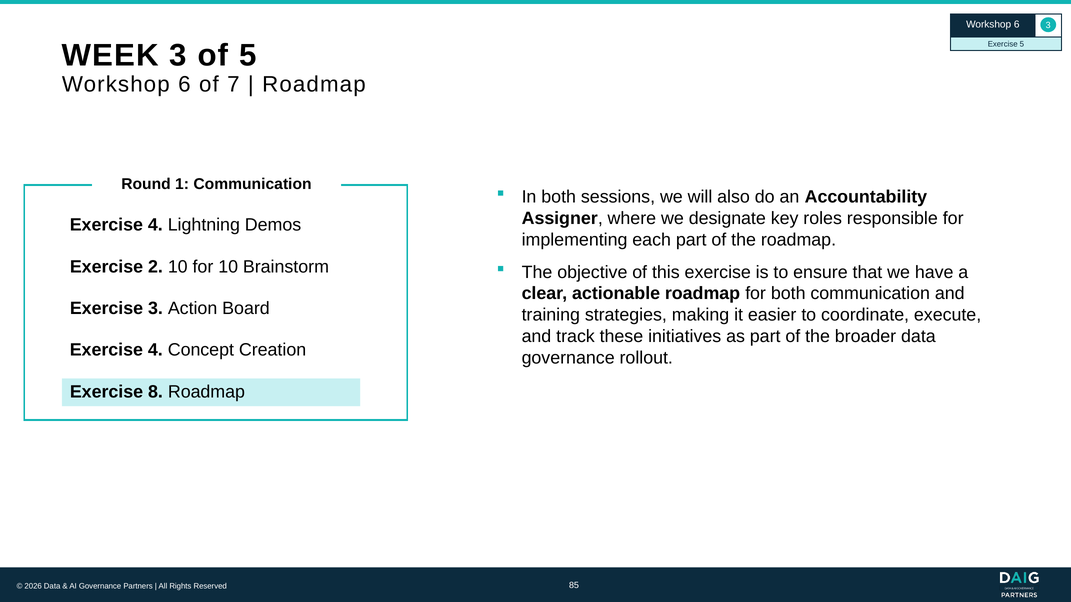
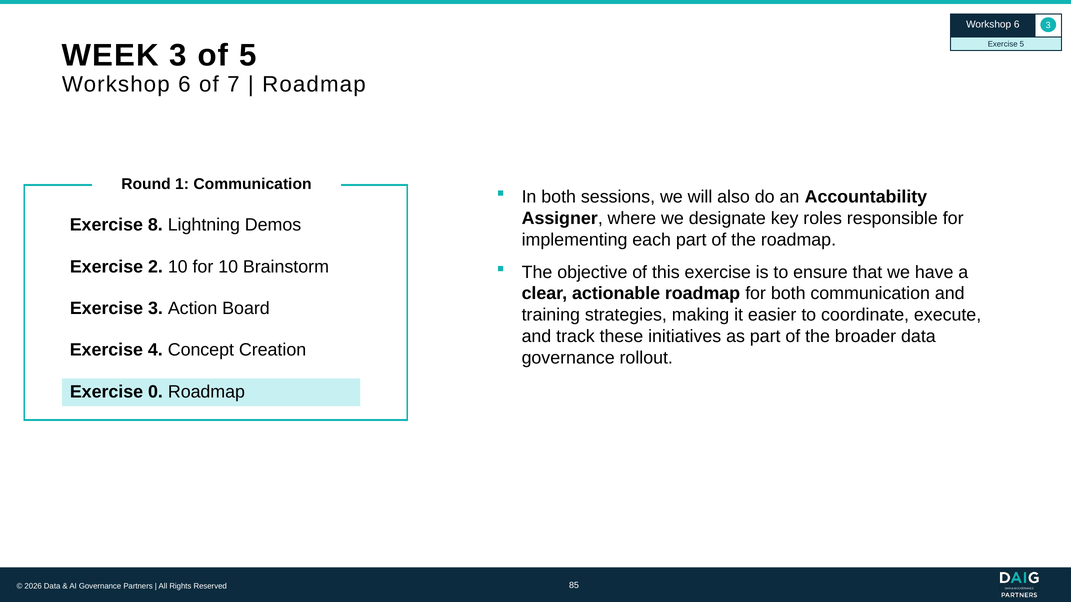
4 at (155, 225): 4 -> 8
8: 8 -> 0
